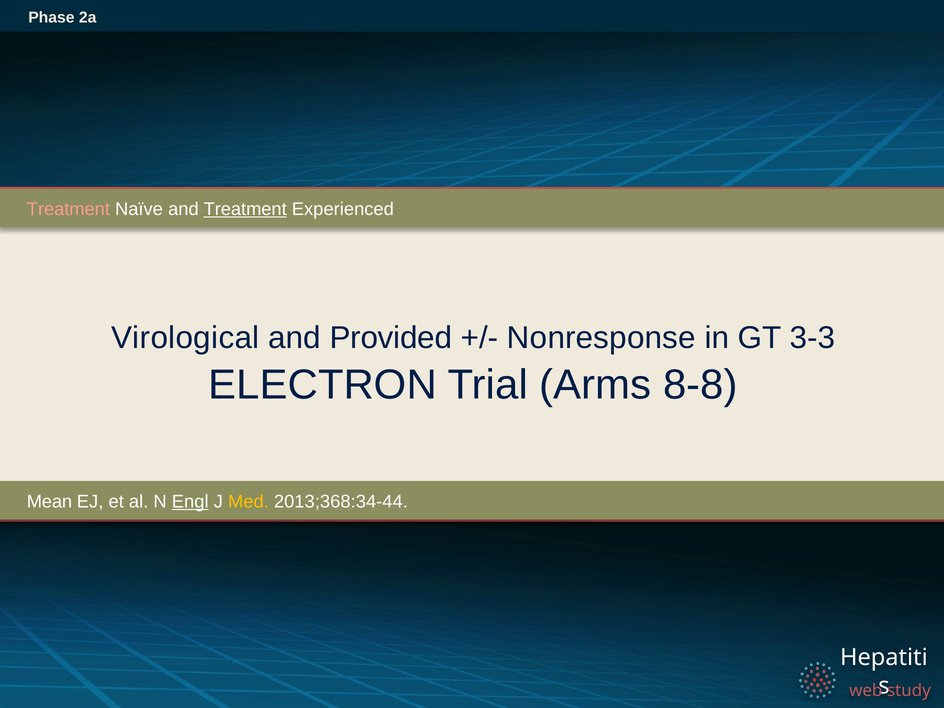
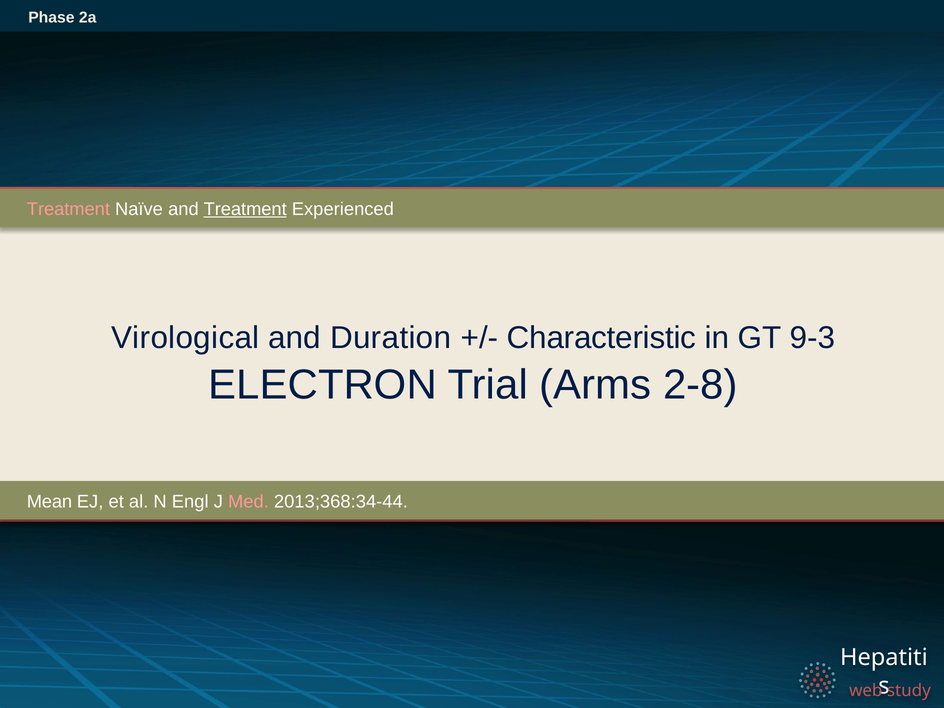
Provided: Provided -> Duration
Nonresponse: Nonresponse -> Characteristic
3-3: 3-3 -> 9-3
8-8: 8-8 -> 2-8
Engl underline: present -> none
Med colour: yellow -> pink
